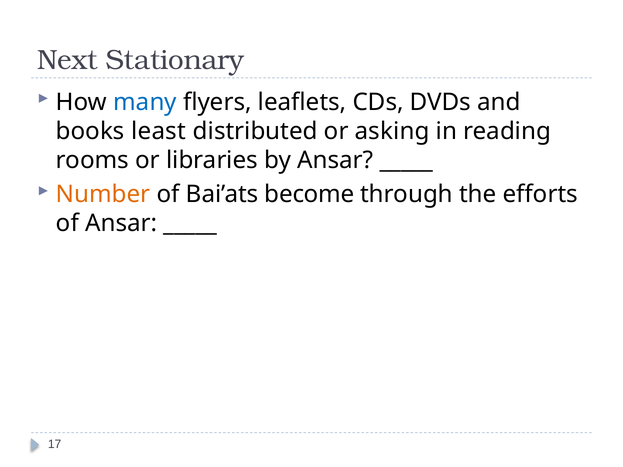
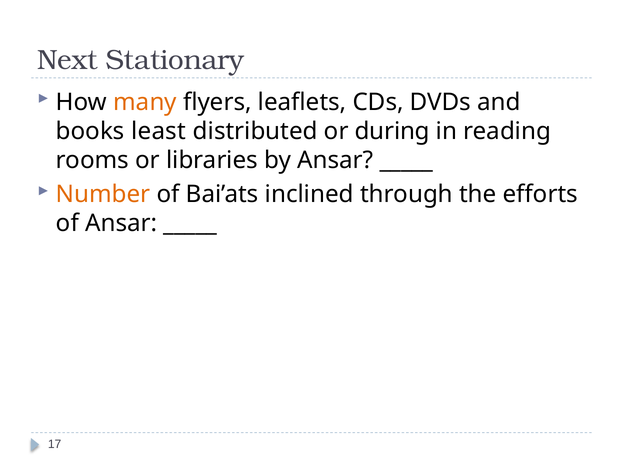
many colour: blue -> orange
asking: asking -> during
become: become -> inclined
